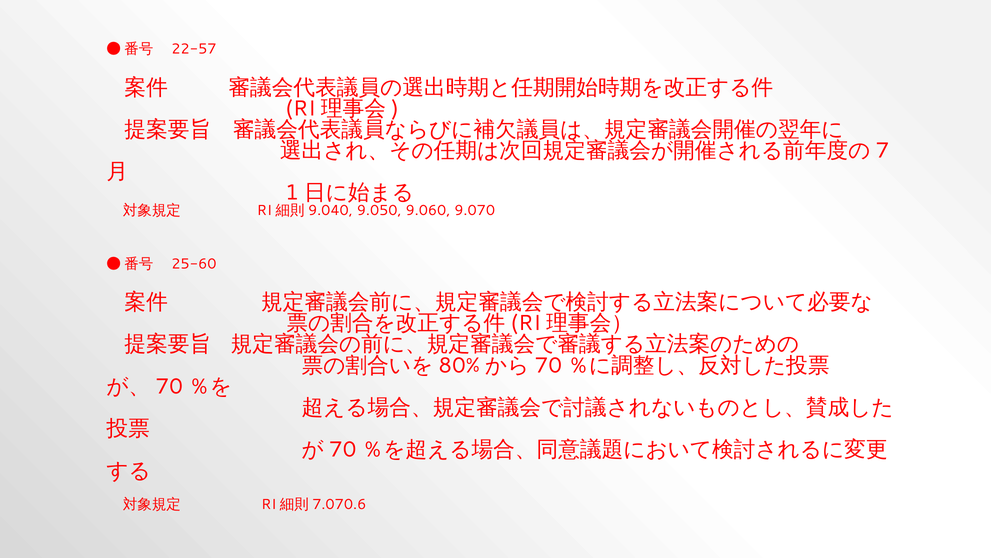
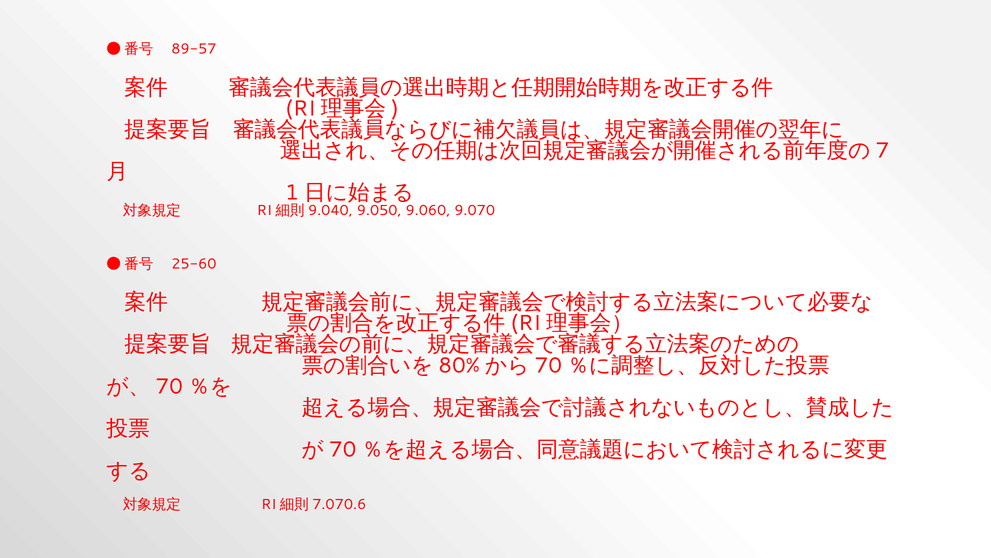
22-57: 22-57 -> 89-57
